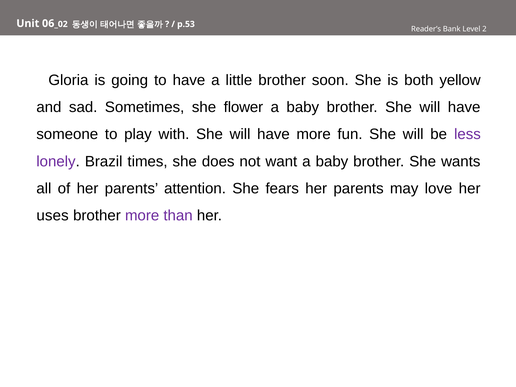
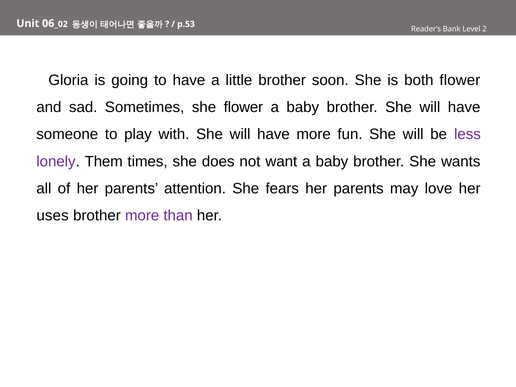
both yellow: yellow -> flower
Brazil: Brazil -> Them
